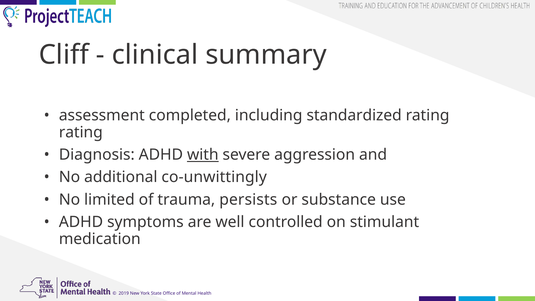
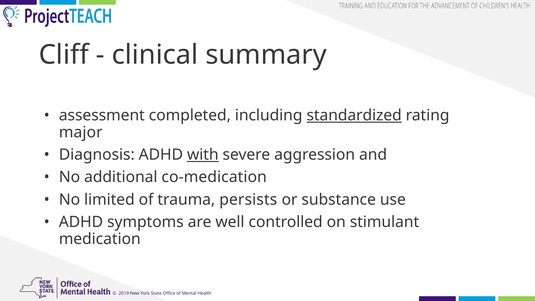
standardized underline: none -> present
rating at (81, 132): rating -> major
co-unwittingly: co-unwittingly -> co-medication
